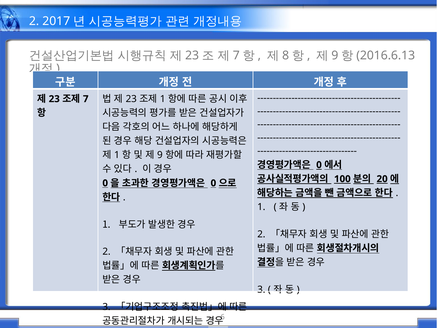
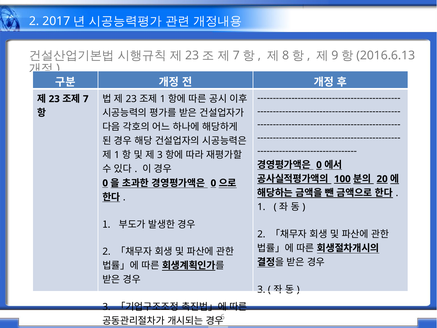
9 at (160, 155): 9 -> 3
